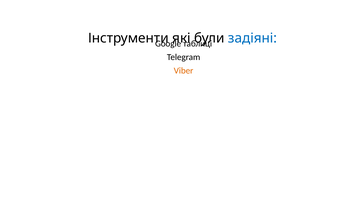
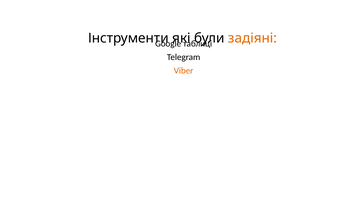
задіяні colour: blue -> orange
